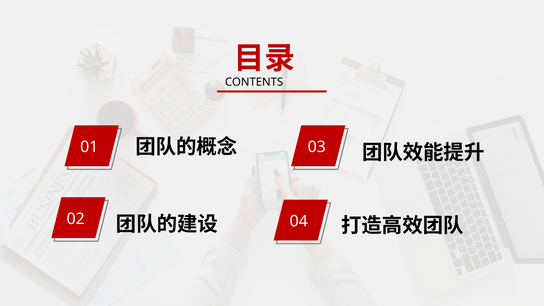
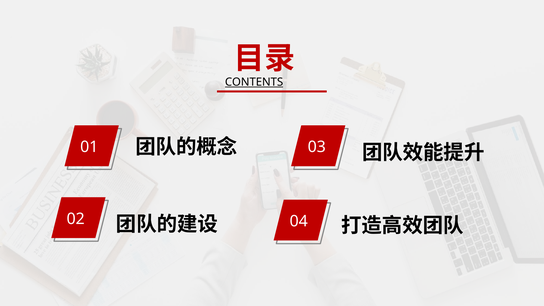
CONTENTS underline: none -> present
